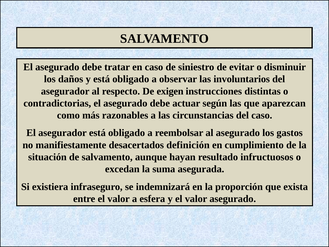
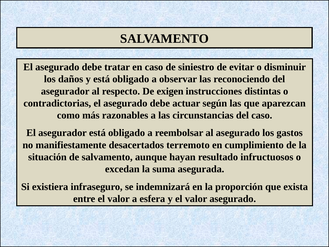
involuntarios: involuntarios -> reconociendo
definición: definición -> terremoto
